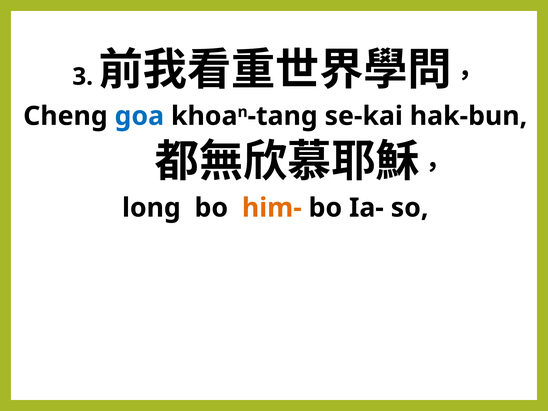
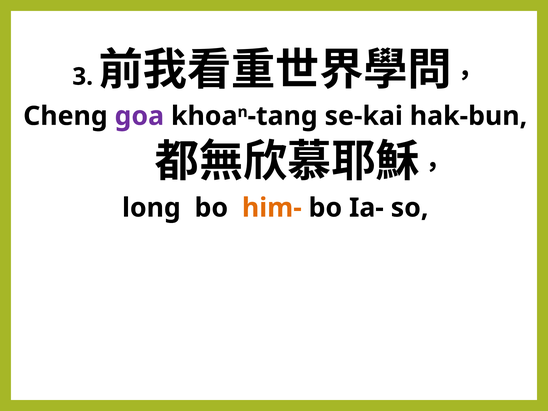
goa colour: blue -> purple
